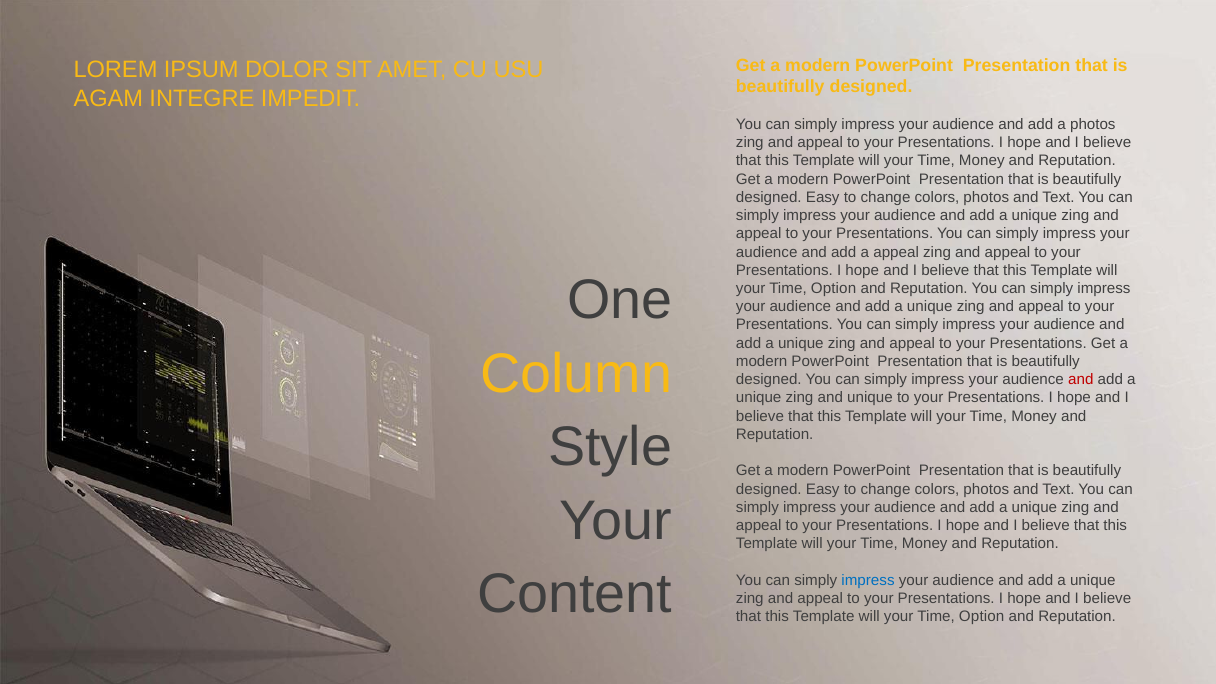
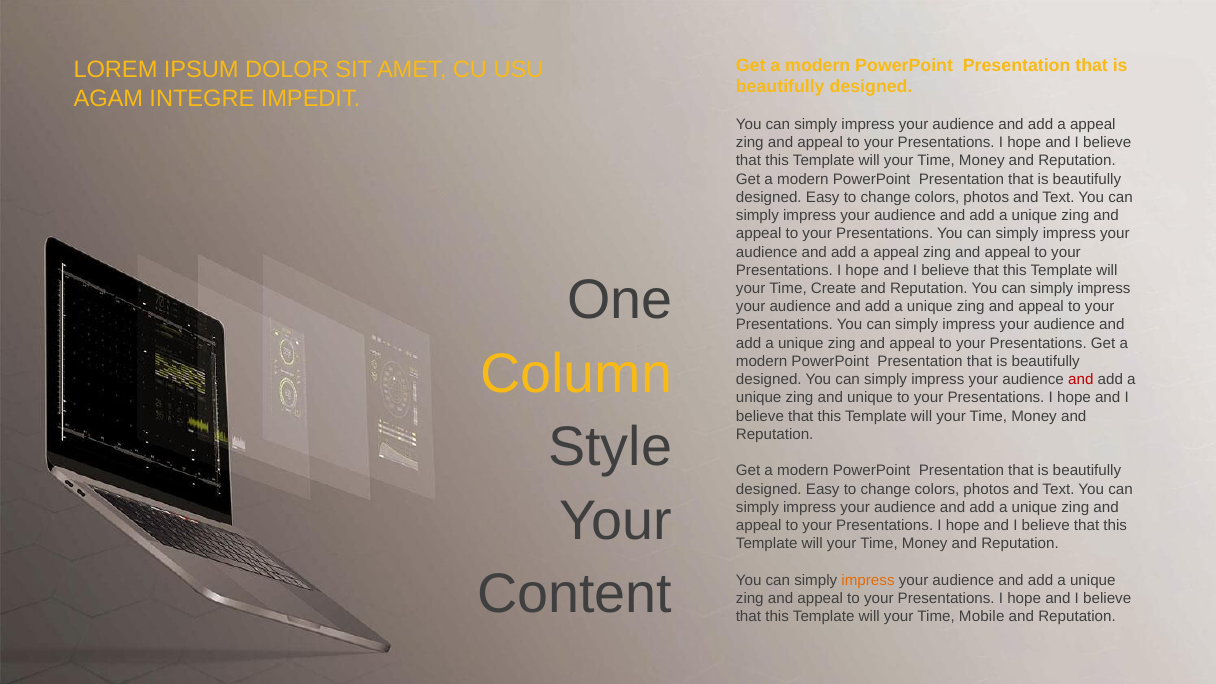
photos at (1093, 124): photos -> appeal
Option at (834, 288): Option -> Create
impress at (868, 580) colour: blue -> orange
Option at (982, 617): Option -> Mobile
